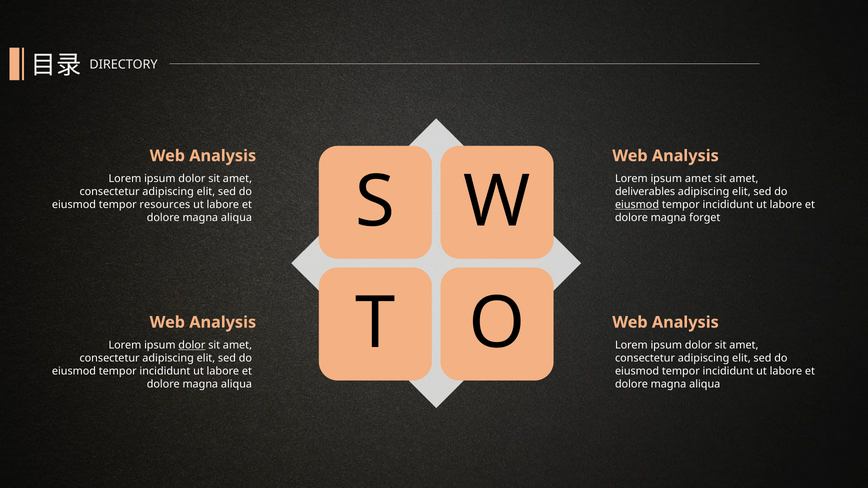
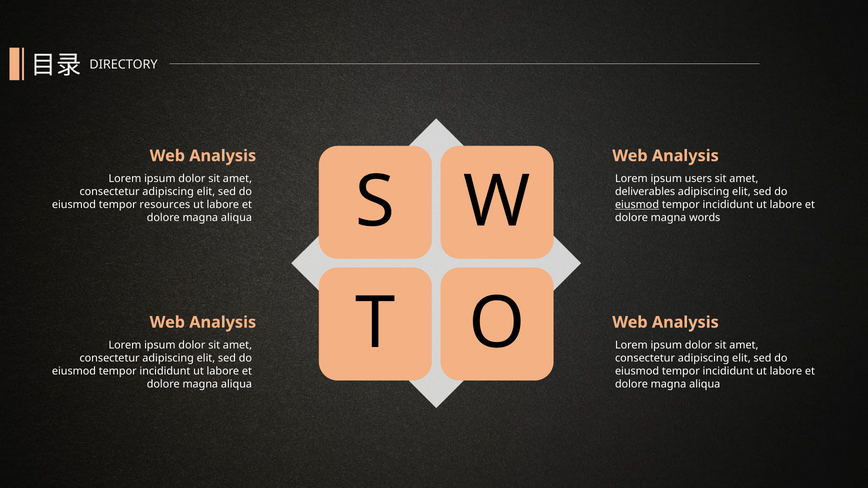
ipsum amet: amet -> users
forget: forget -> words
dolor at (192, 345) underline: present -> none
